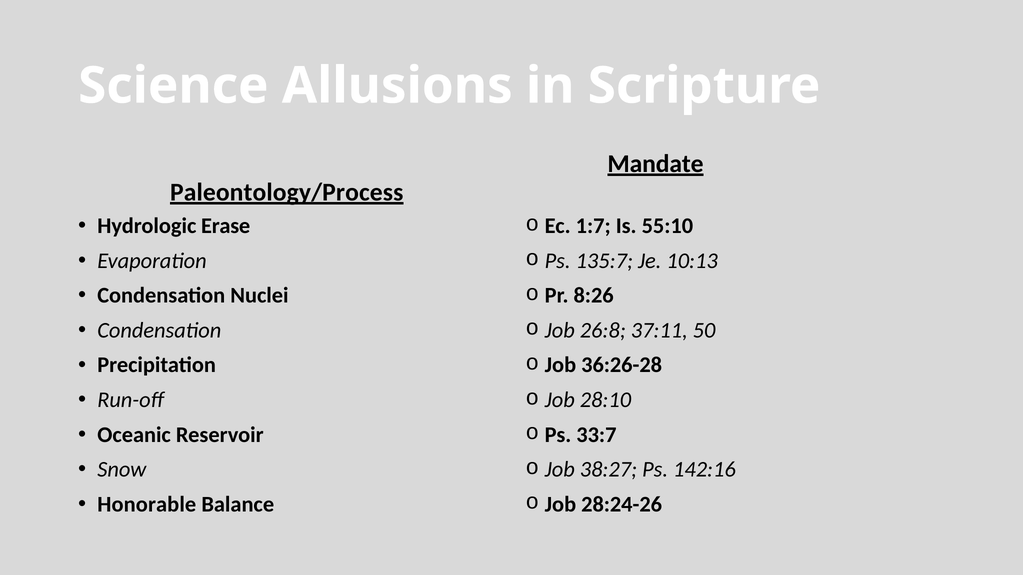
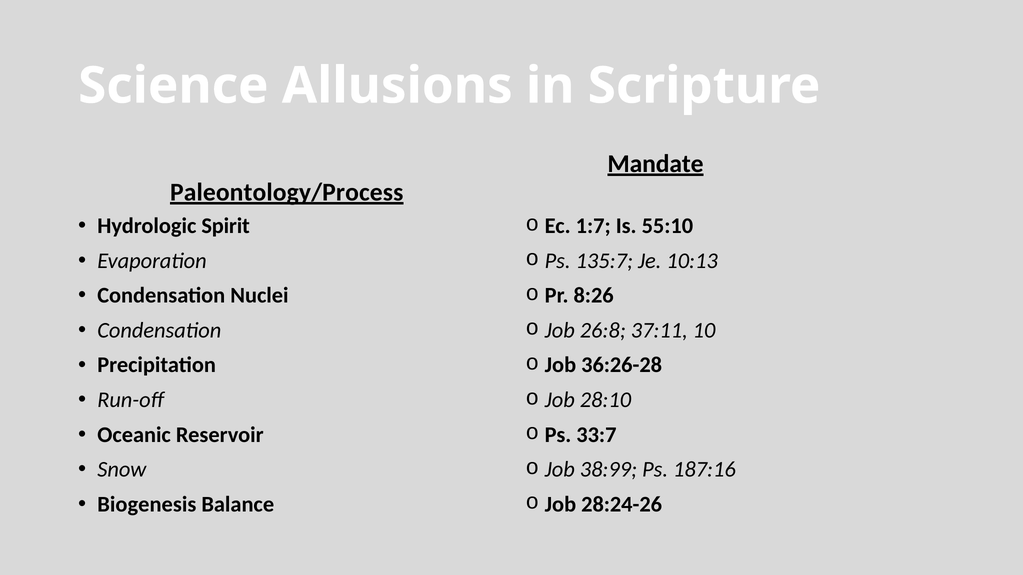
Erase: Erase -> Spirit
50: 50 -> 10
38:27: 38:27 -> 38:99
142:16: 142:16 -> 187:16
Honorable: Honorable -> Biogenesis
